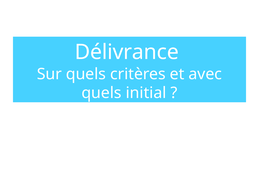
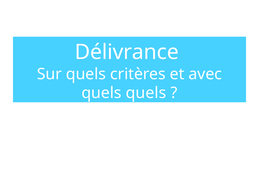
quels initial: initial -> quels
